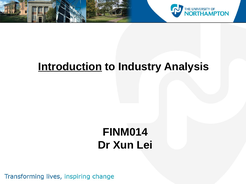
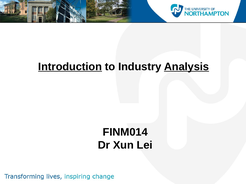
Analysis underline: none -> present
